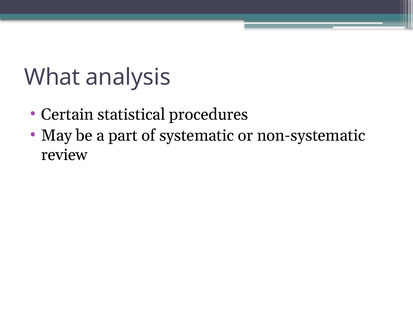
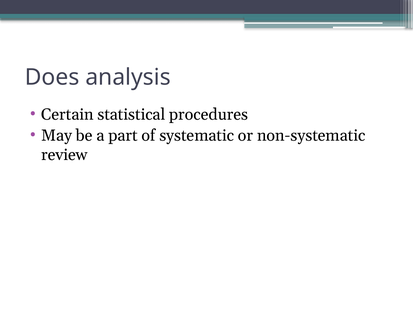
What: What -> Does
